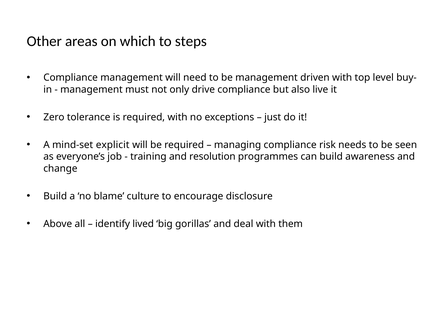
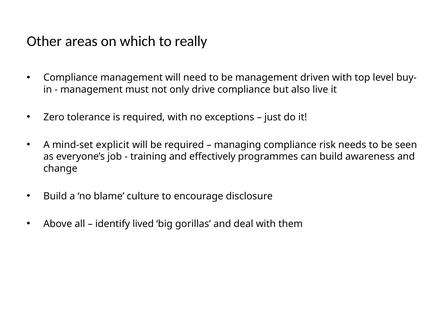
steps: steps -> really
resolution: resolution -> effectively
